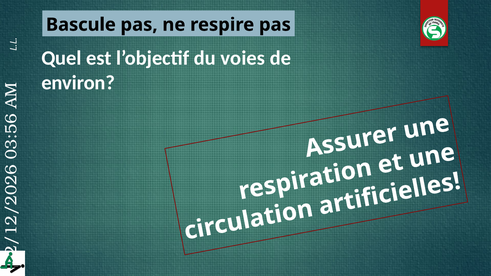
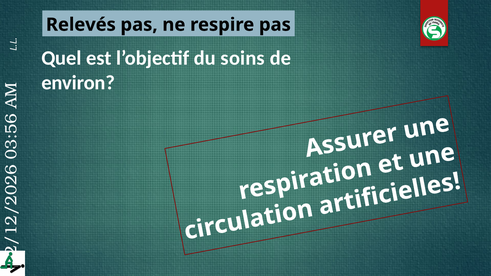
Bascule: Bascule -> Relevés
voies: voies -> soins
